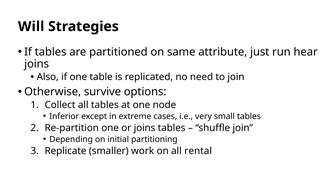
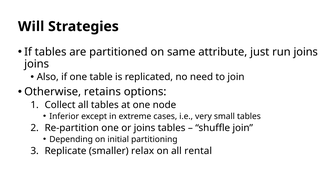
run hear: hear -> joins
survive: survive -> retains
work: work -> relax
